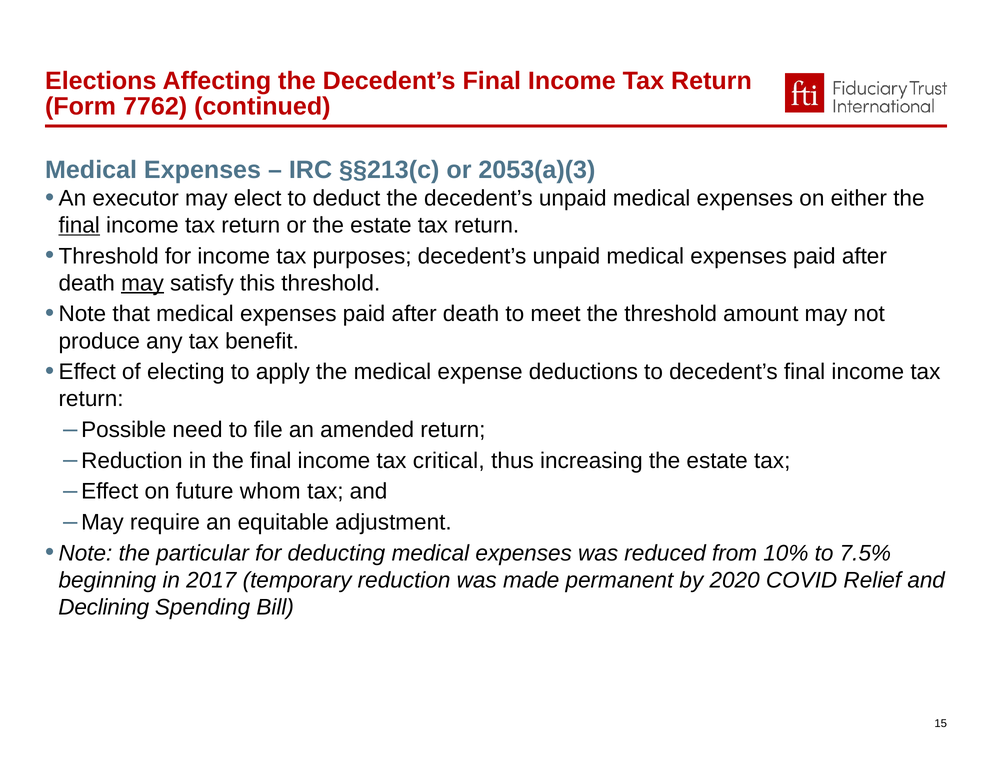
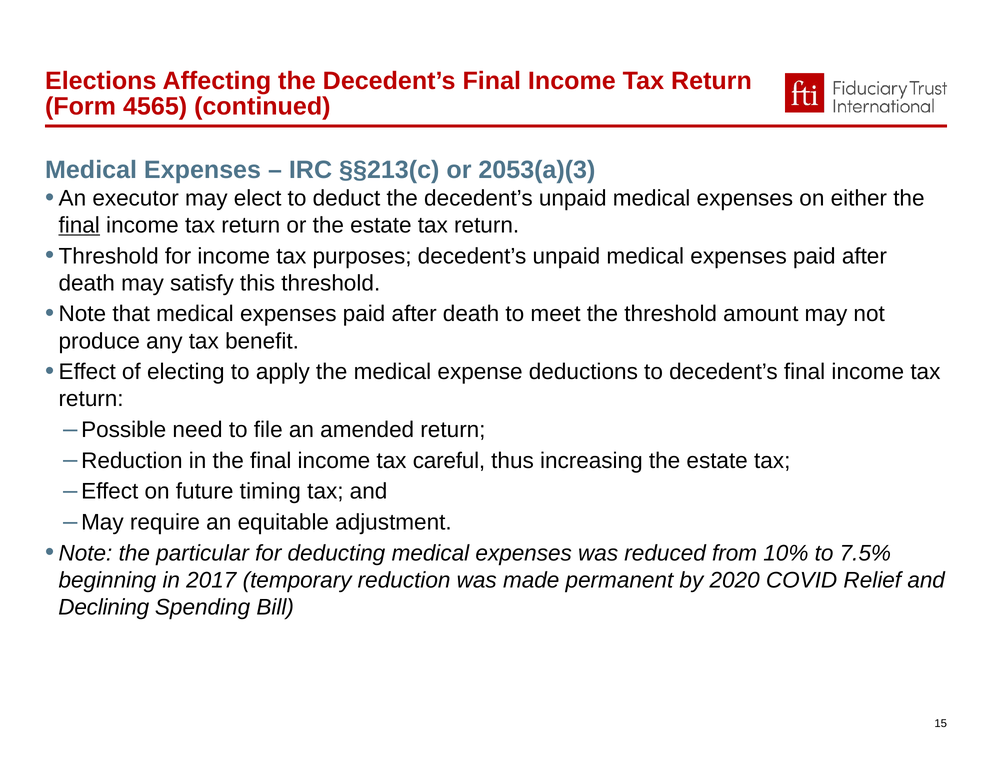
7762: 7762 -> 4565
may at (143, 283) underline: present -> none
critical: critical -> careful
whom: whom -> timing
